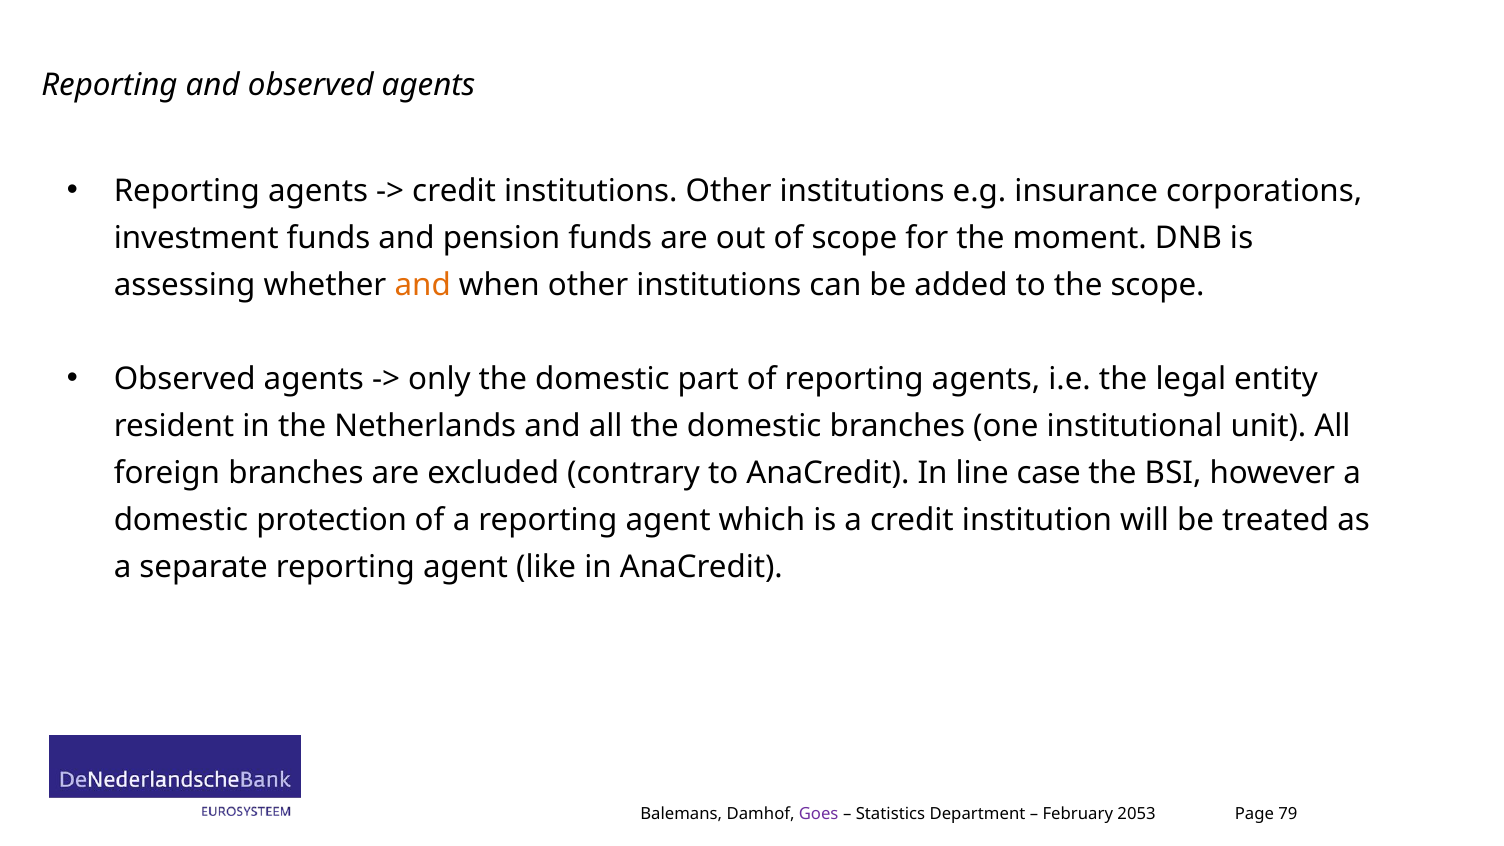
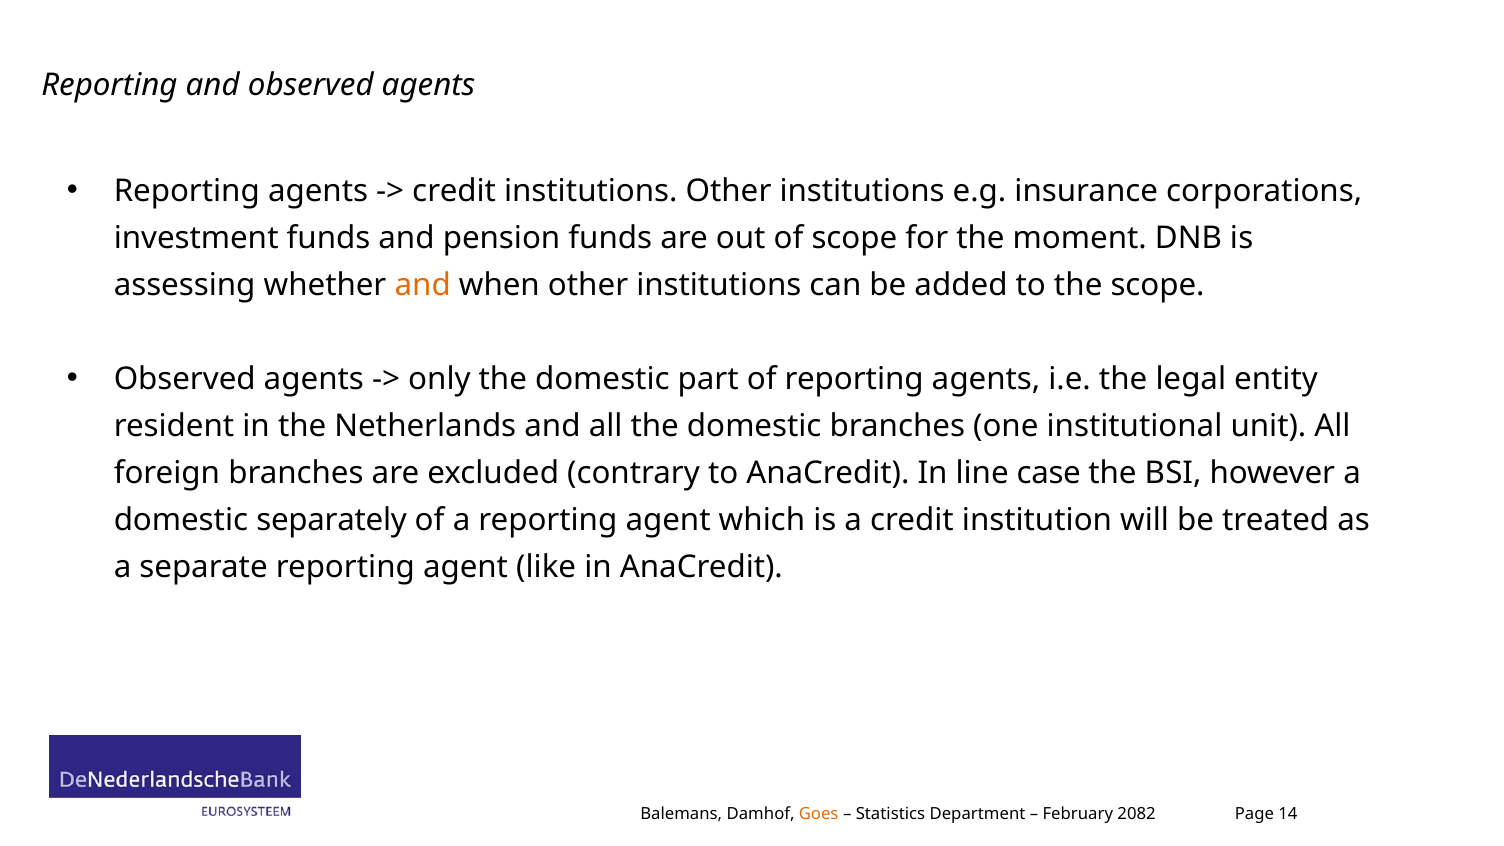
protection: protection -> separately
Goes colour: purple -> orange
2053: 2053 -> 2082
79: 79 -> 14
